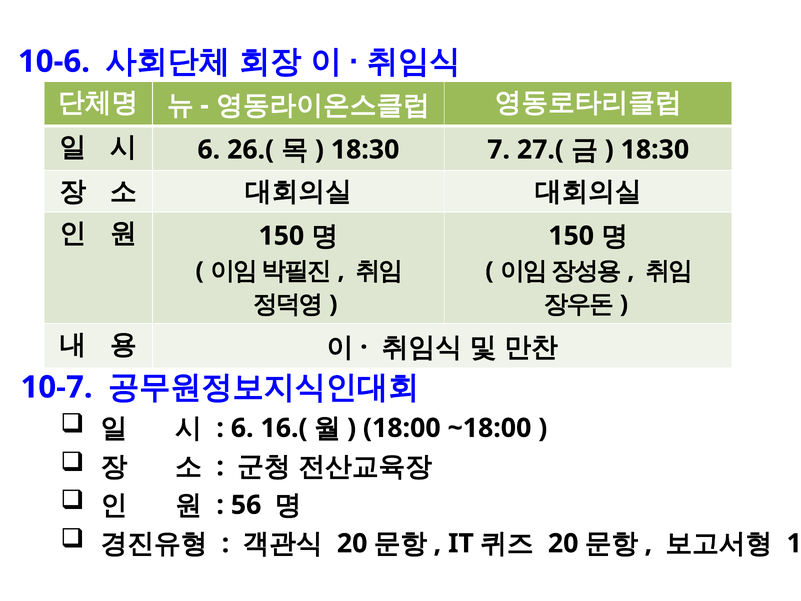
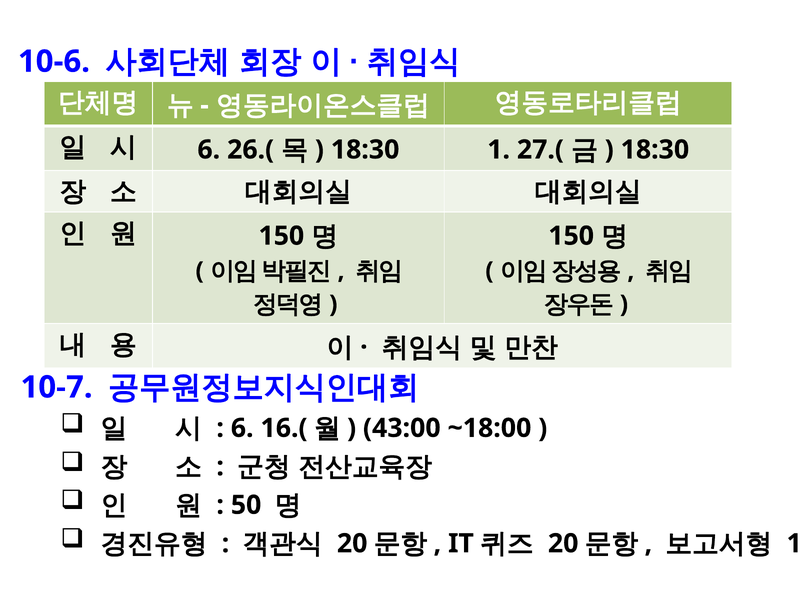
18:30 7: 7 -> 1
18:00: 18:00 -> 43:00
56: 56 -> 50
